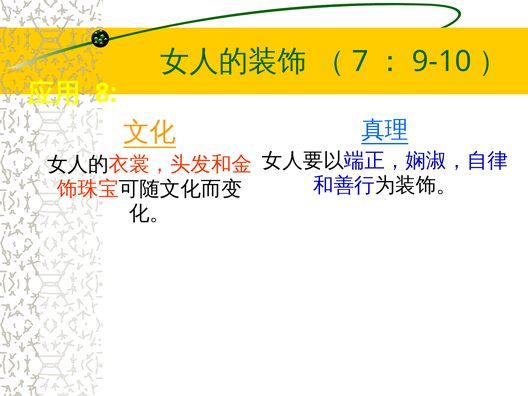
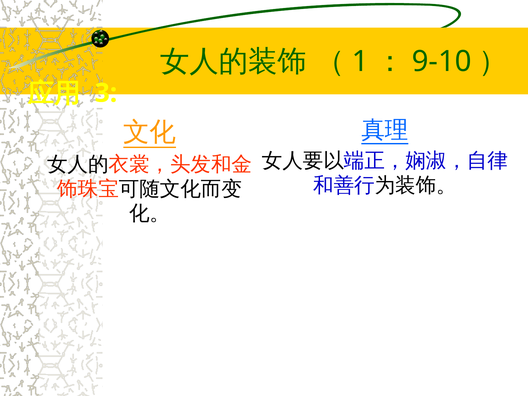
7: 7 -> 1
8: 8 -> 3
